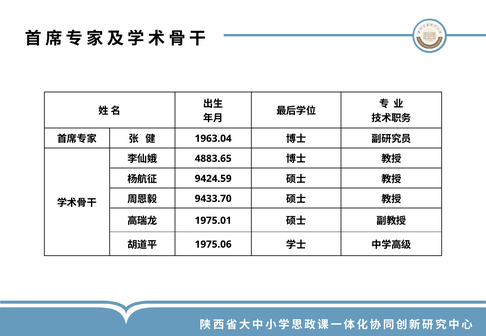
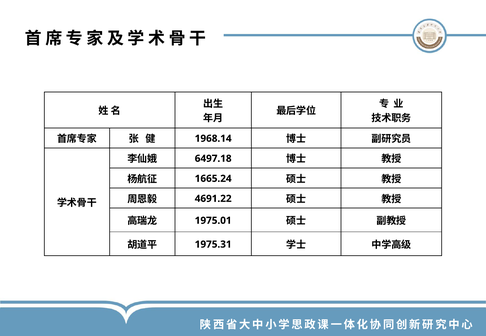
1963.04: 1963.04 -> 1968.14
4883.65: 4883.65 -> 6497.18
9424.59: 9424.59 -> 1665.24
9433.70: 9433.70 -> 4691.22
1975.06: 1975.06 -> 1975.31
